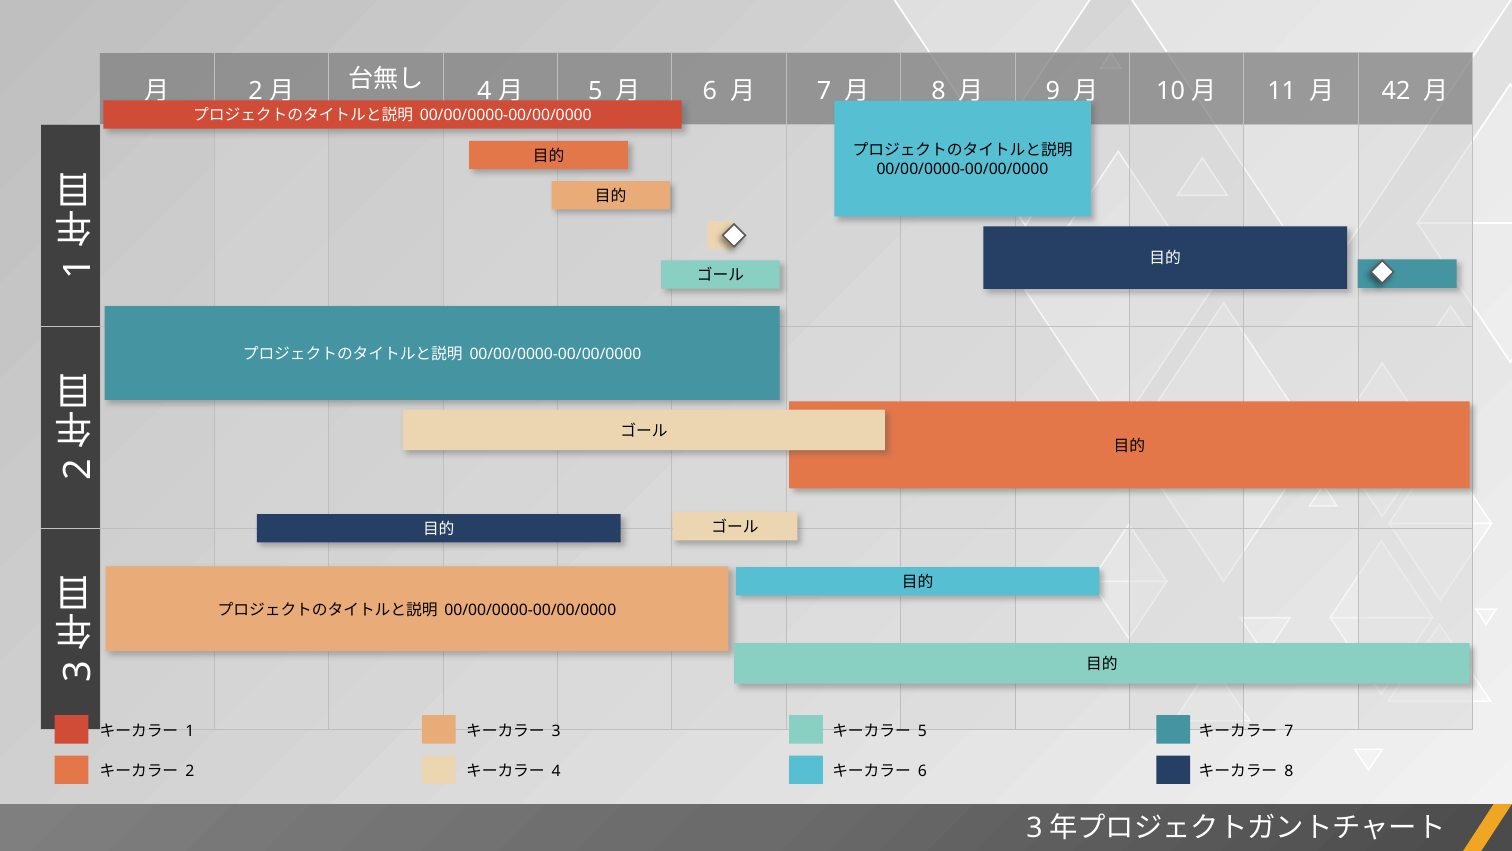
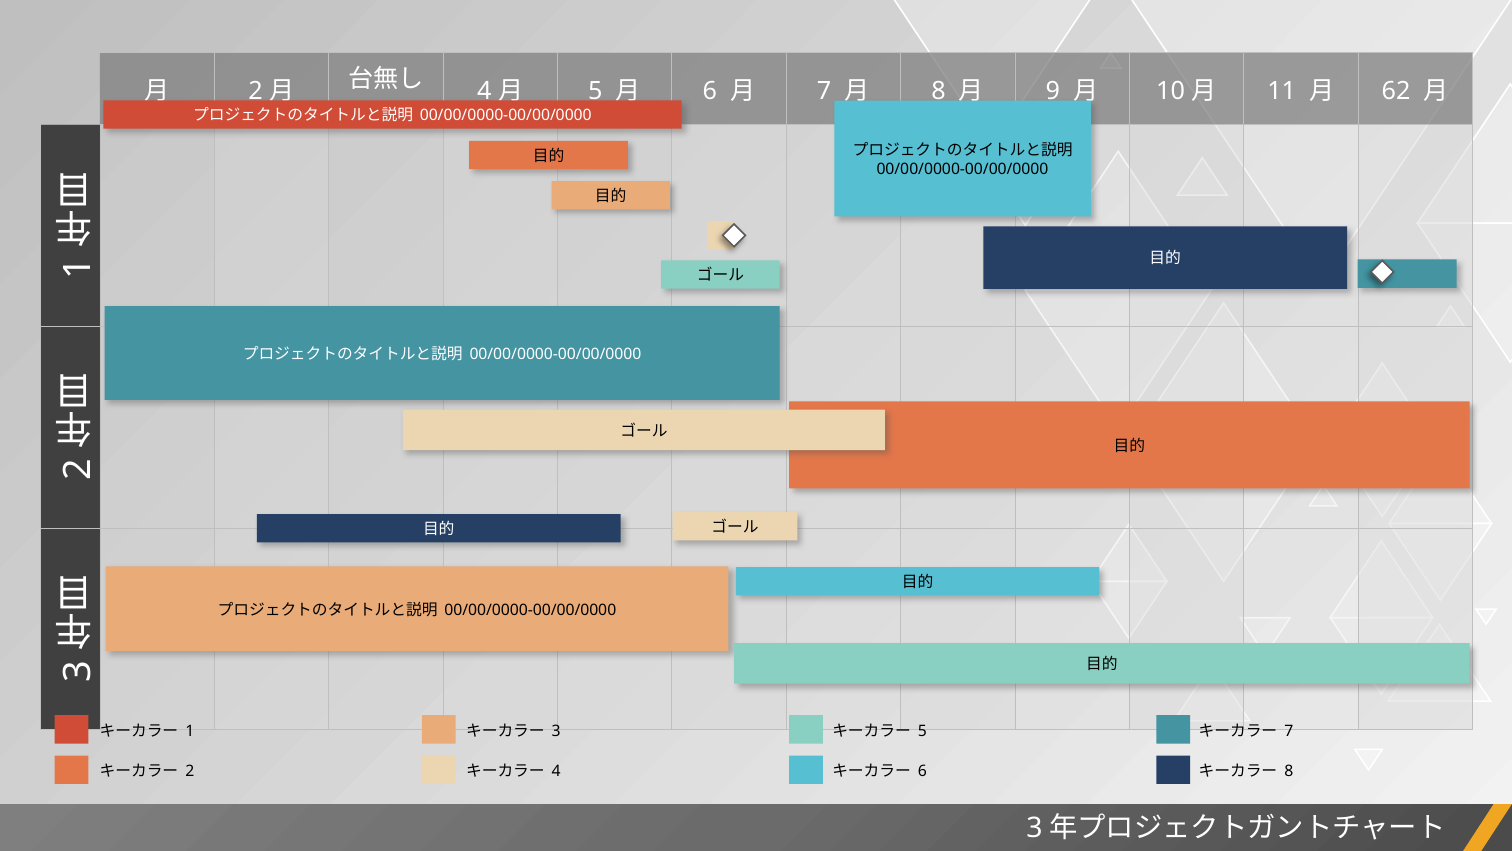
42: 42 -> 62
